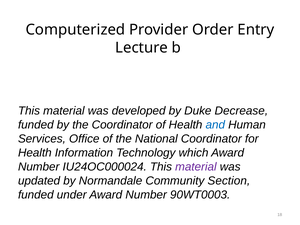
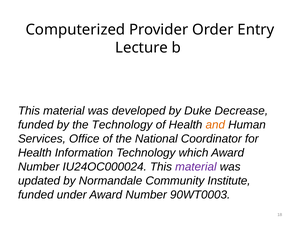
the Coordinator: Coordinator -> Technology
and colour: blue -> orange
Section: Section -> Institute
